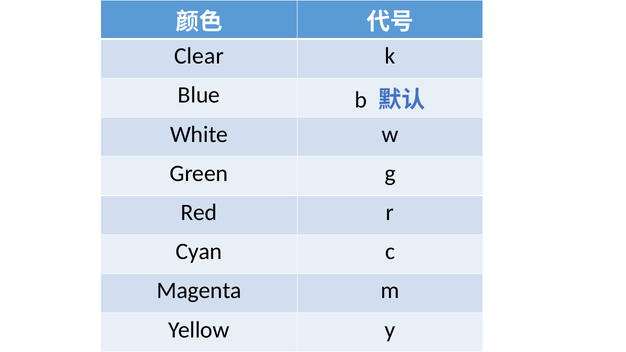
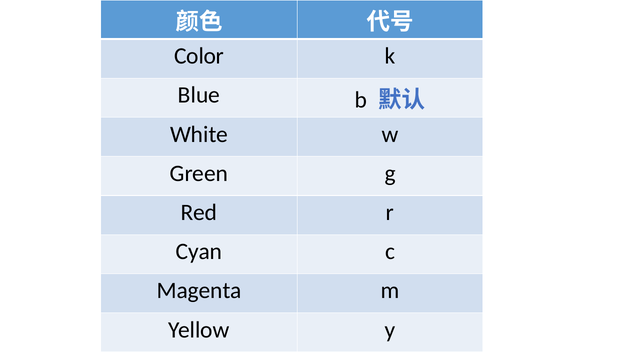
Clear: Clear -> Color
